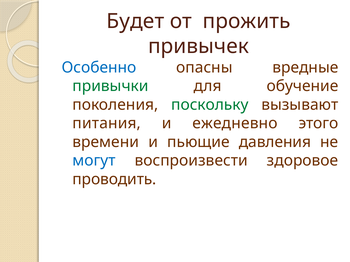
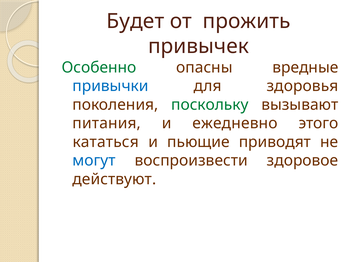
Особенно colour: blue -> green
привычки colour: green -> blue
обучение: обучение -> здоровья
времени: времени -> кататься
давления: давления -> приводят
проводить: проводить -> действуют
